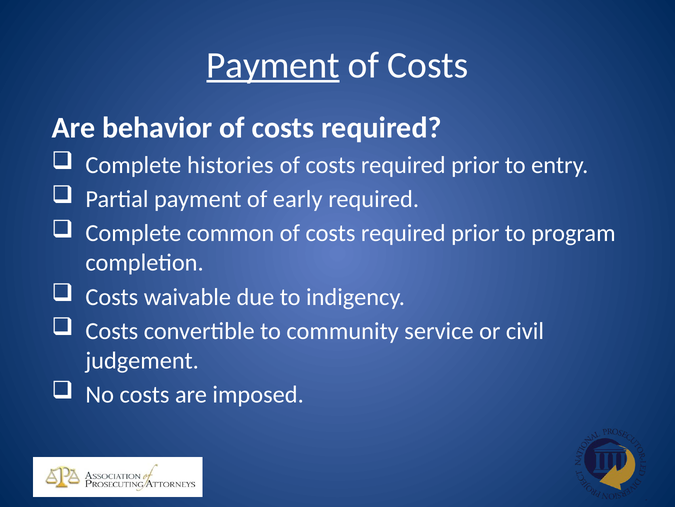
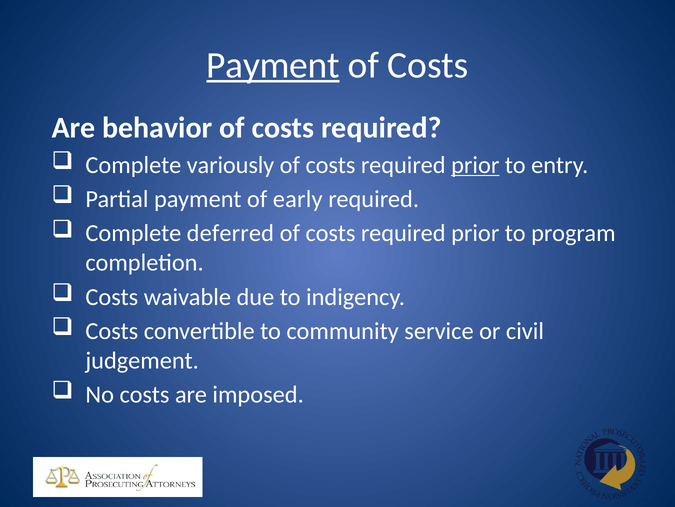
histories: histories -> variously
prior at (475, 165) underline: none -> present
common: common -> deferred
